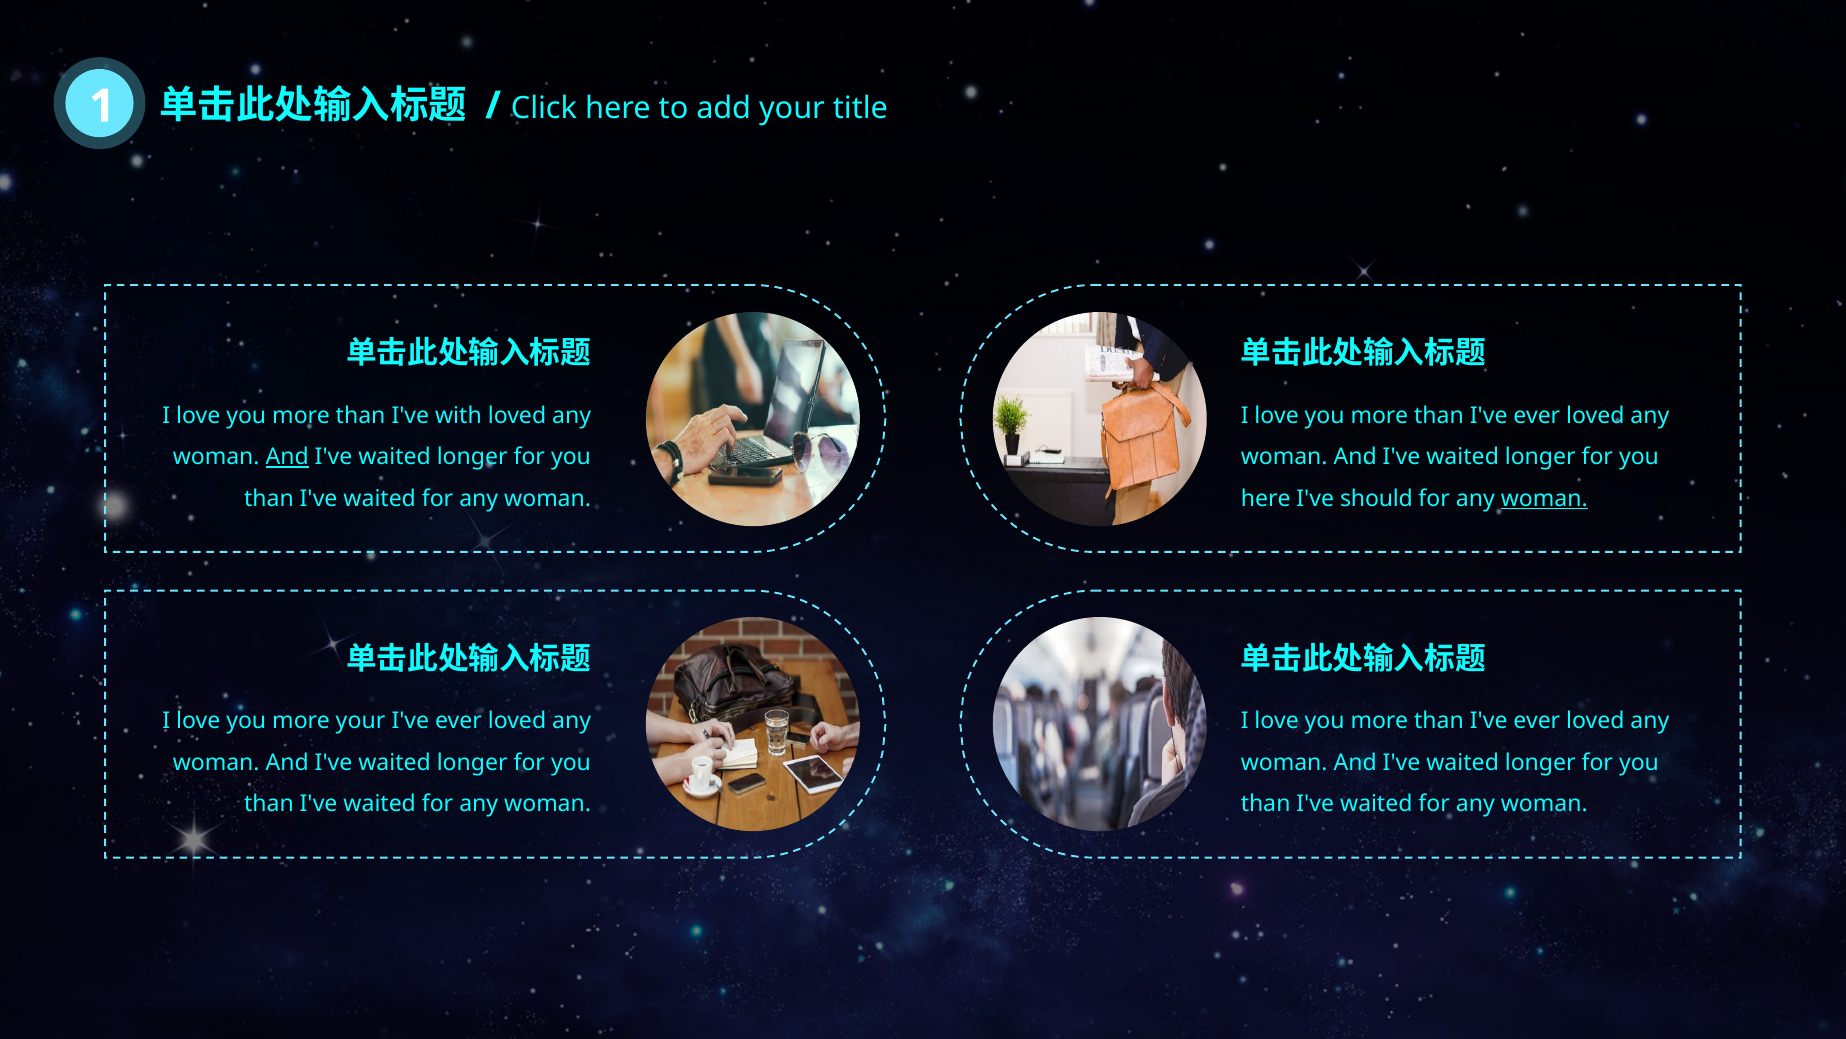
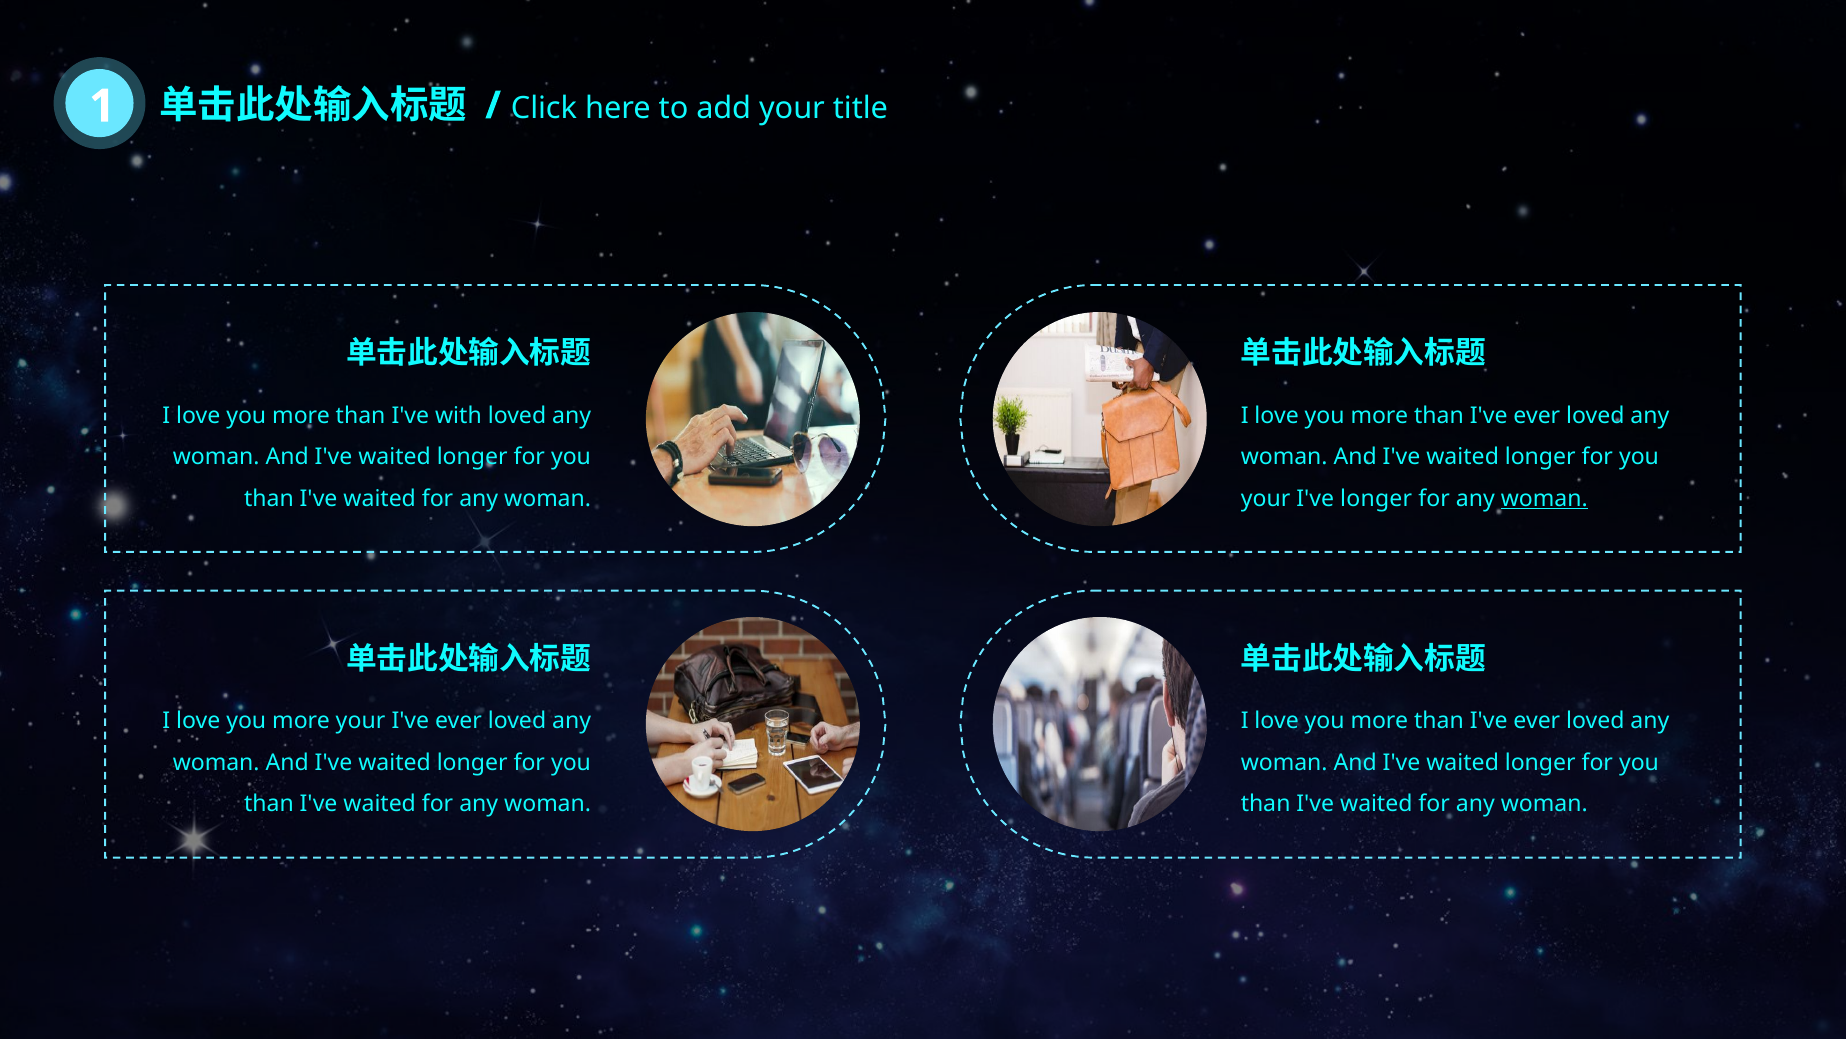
And at (287, 457) underline: present -> none
here at (1266, 498): here -> your
I've should: should -> longer
